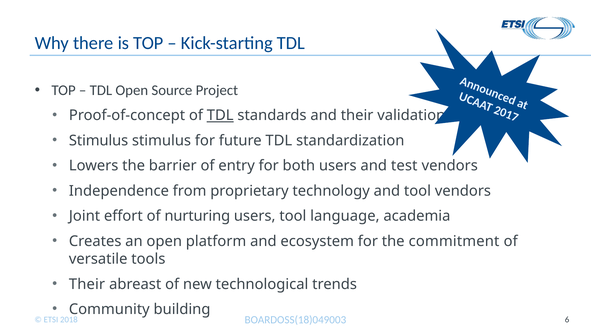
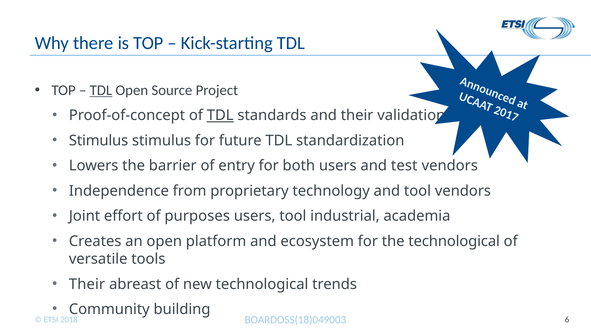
TDL at (101, 90) underline: none -> present
nurturing: nurturing -> purposes
language: language -> industrial
the commitment: commitment -> technological
